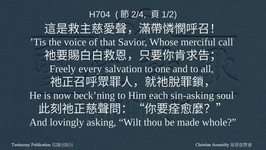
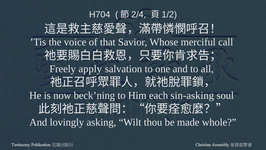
every: every -> apply
